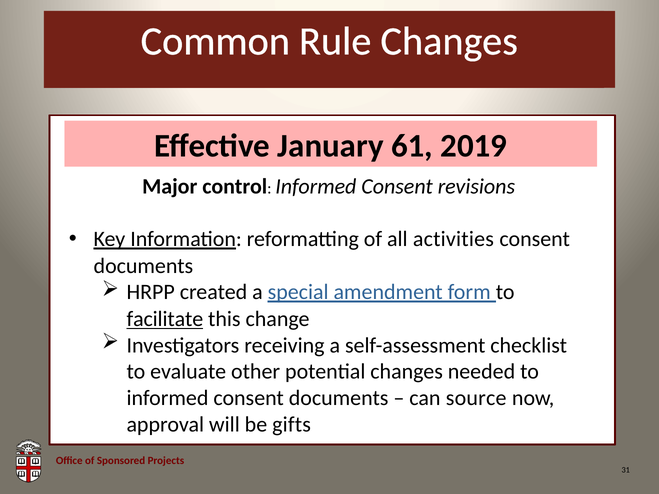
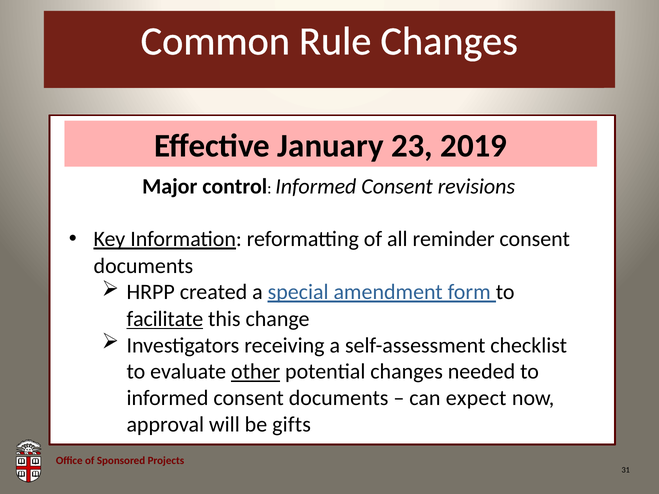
61: 61 -> 23
activities: activities -> reminder
other underline: none -> present
source: source -> expect
